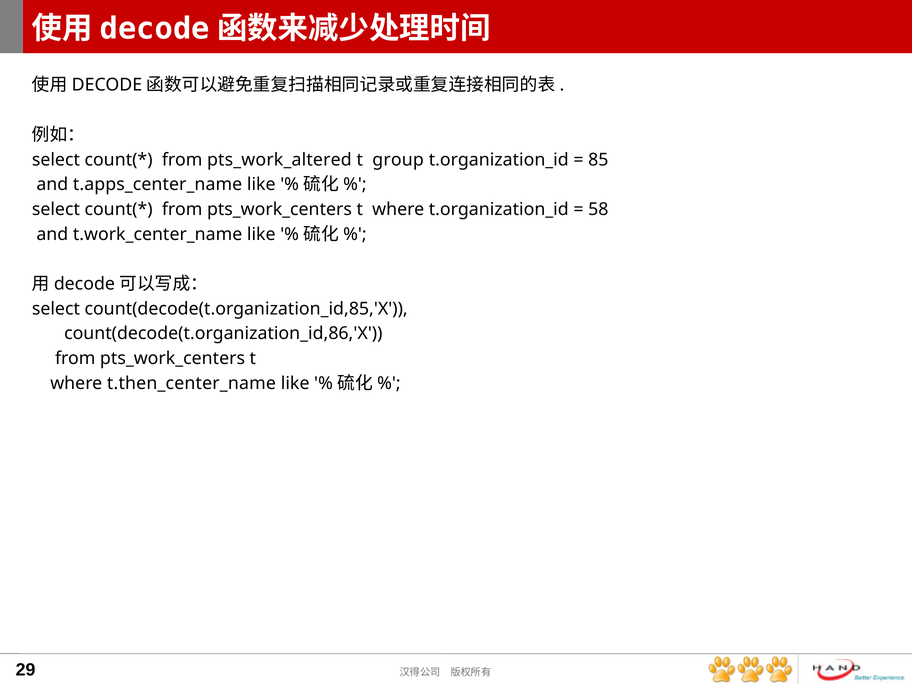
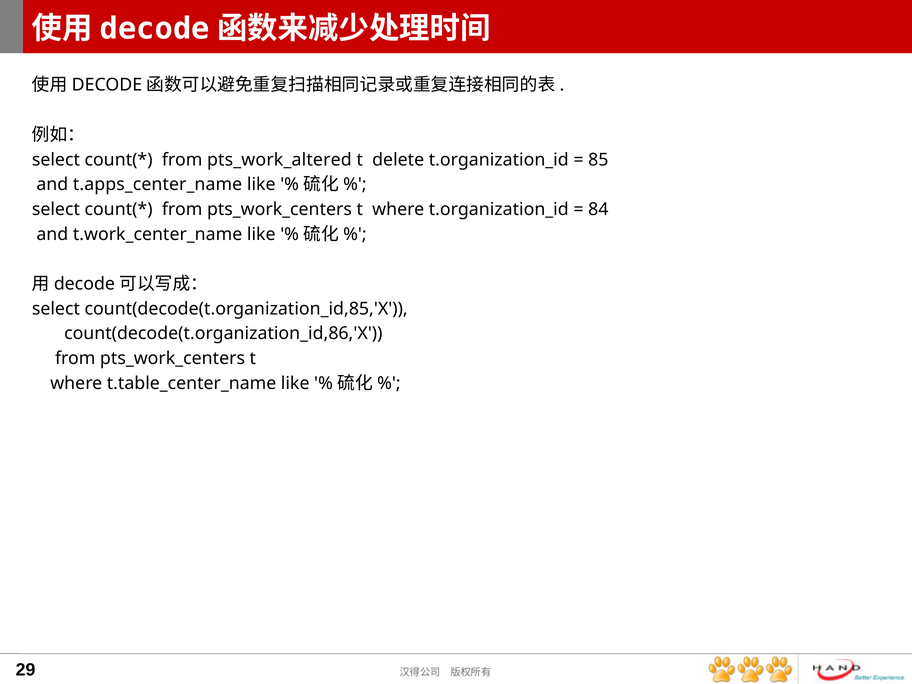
group: group -> delete
58: 58 -> 84
t.then_center_name: t.then_center_name -> t.table_center_name
